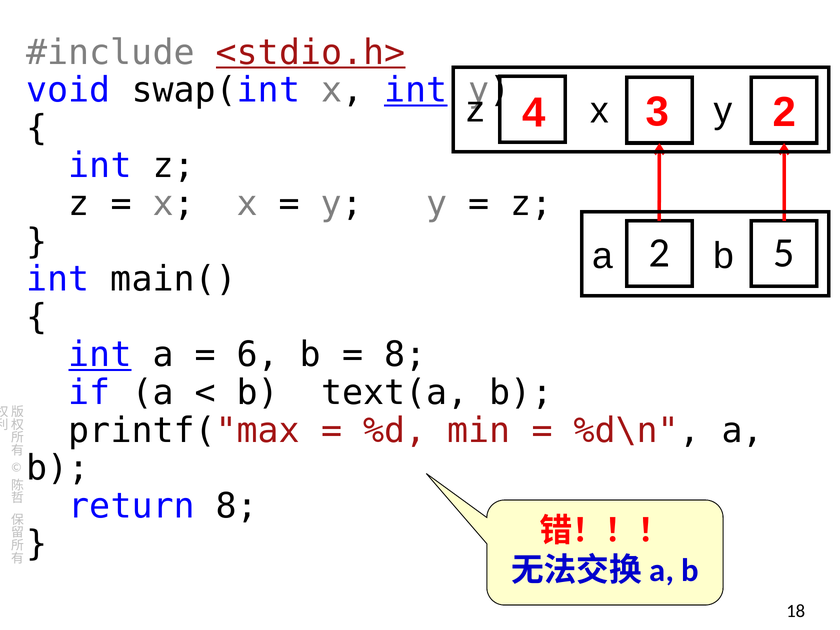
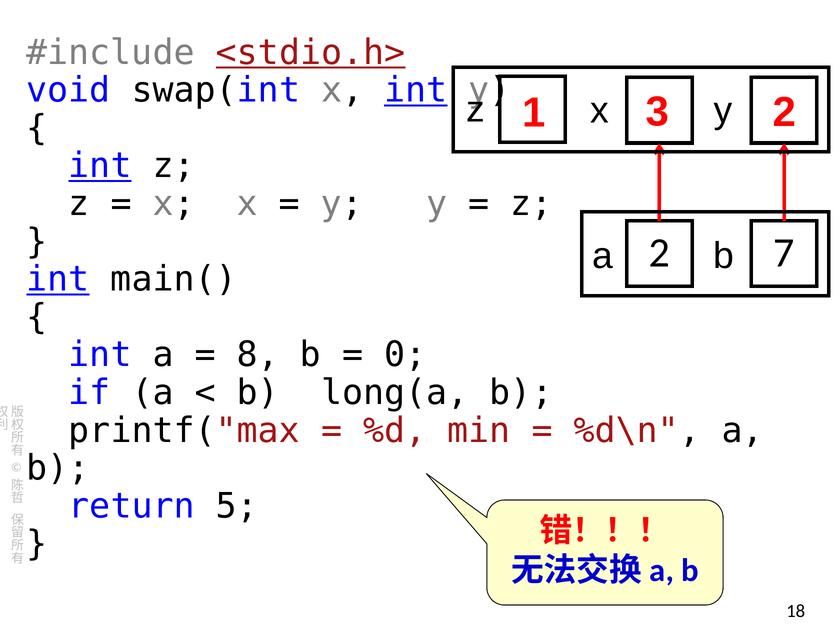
4: 4 -> 1
int at (100, 166) underline: none -> present
5: 5 -> 7
int at (58, 279) underline: none -> present
int at (100, 355) underline: present -> none
6: 6 -> 8
8 at (405, 355): 8 -> 0
text(a: text(a -> long(a
return 8: 8 -> 5
